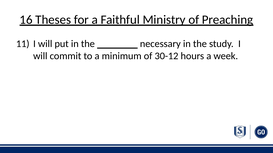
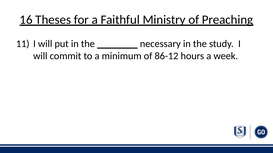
30-12: 30-12 -> 86-12
